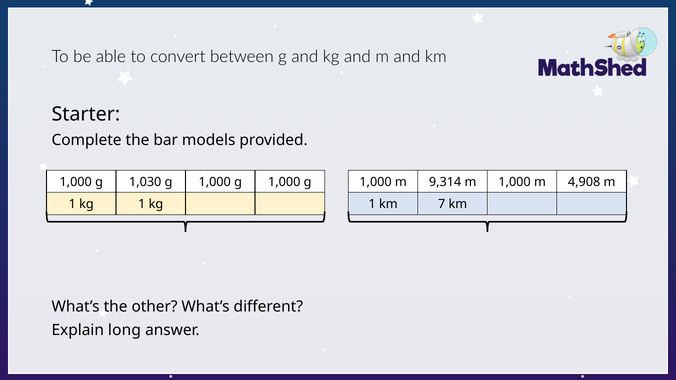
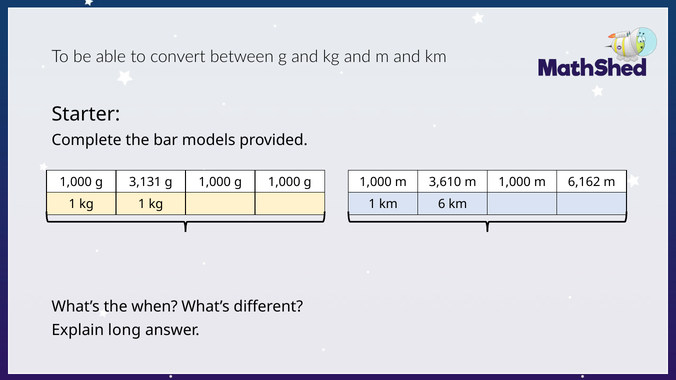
1,030: 1,030 -> 3,131
9,314: 9,314 -> 3,610
4,908: 4,908 -> 6,162
7: 7 -> 6
other: other -> when
